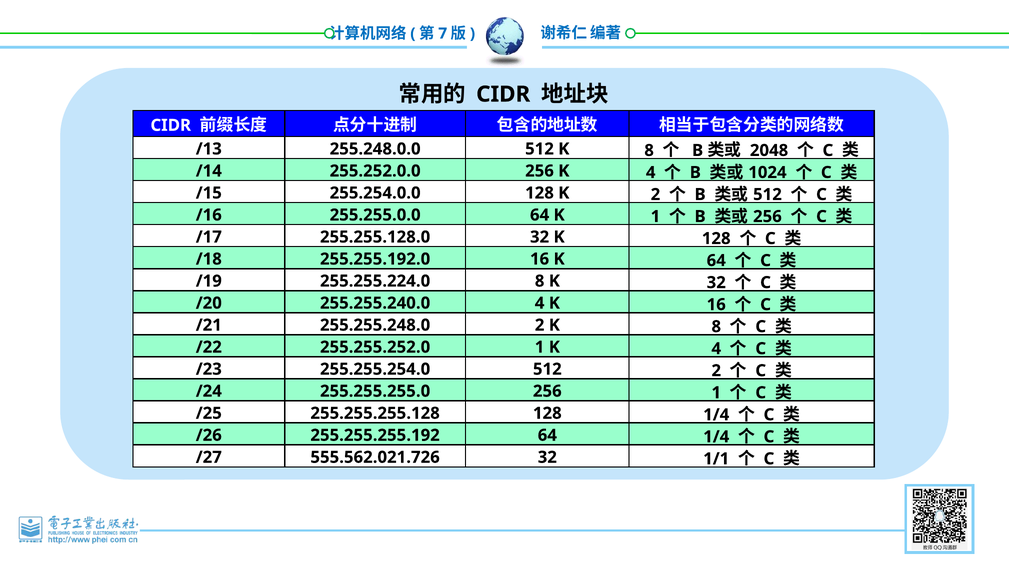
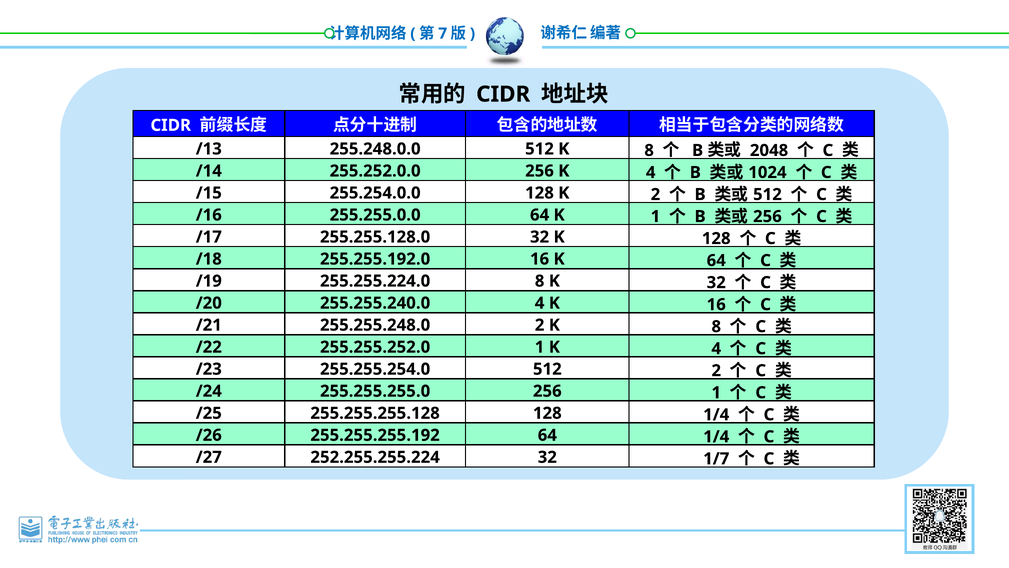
555.562.021.726: 555.562.021.726 -> 252.255.255.224
1/1: 1/1 -> 1/7
